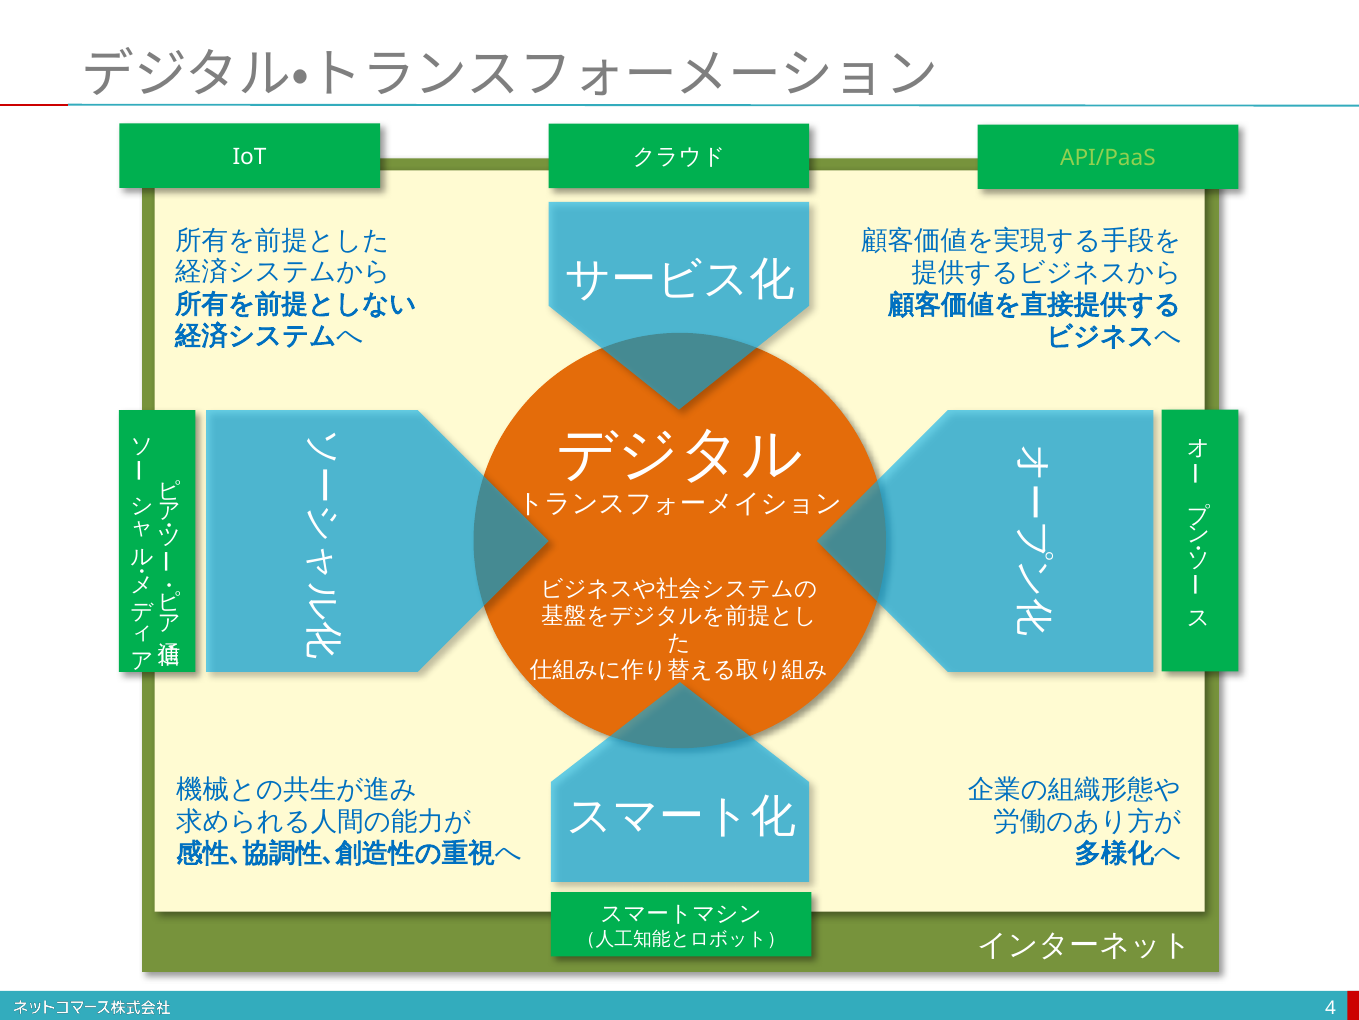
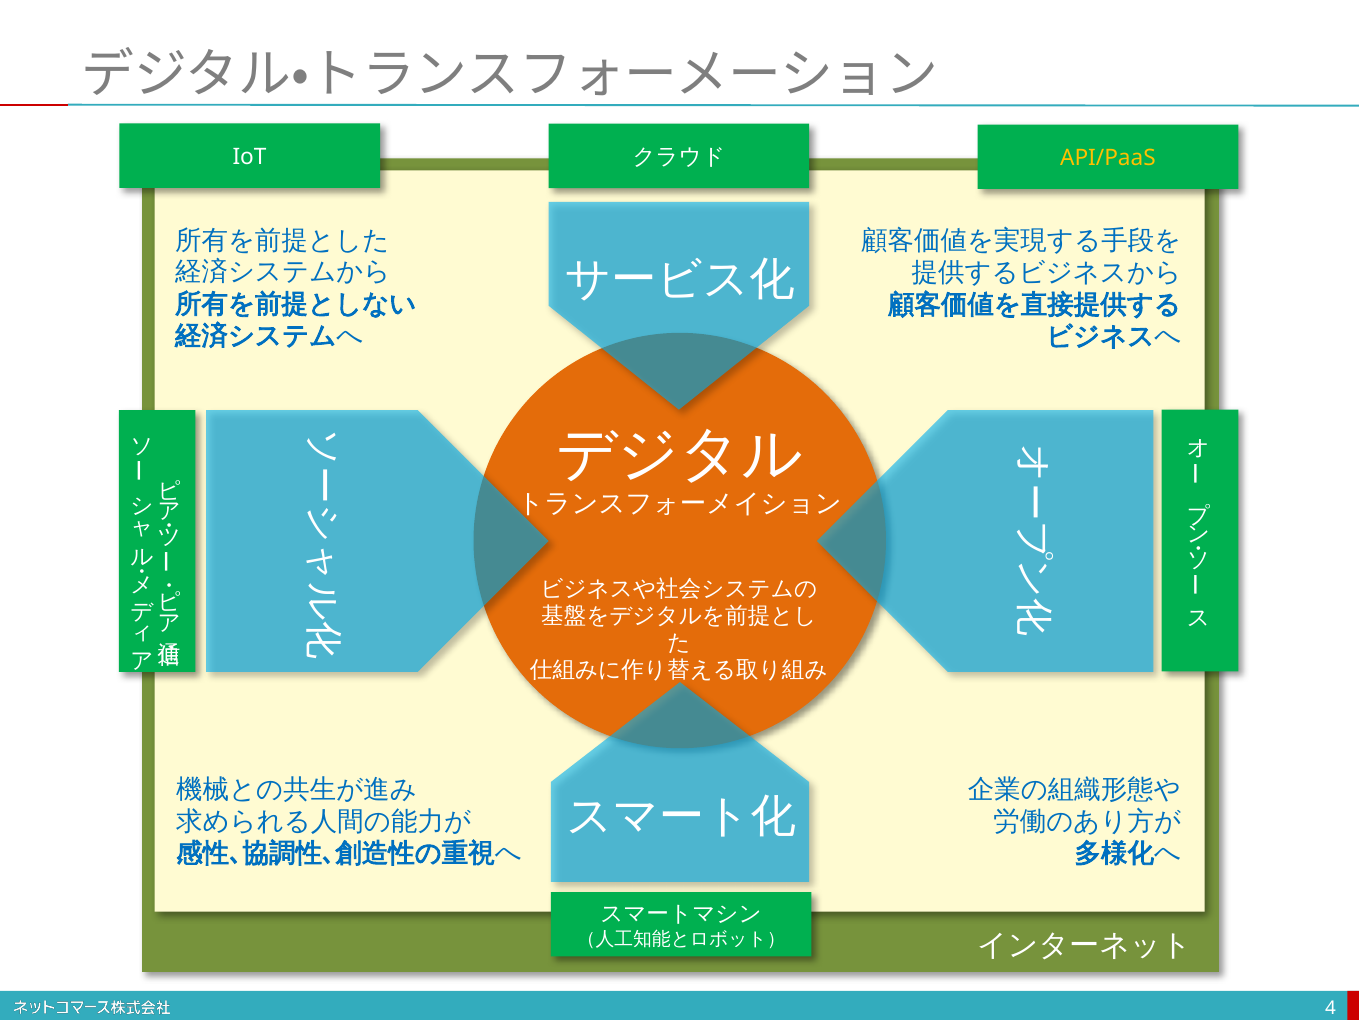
API/PaaS colour: light green -> yellow
